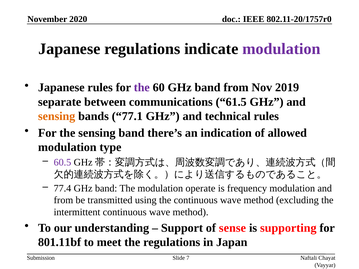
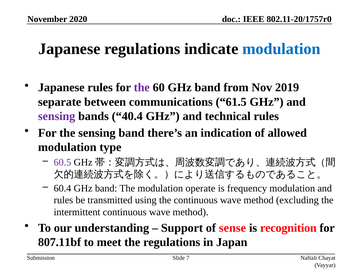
modulation at (281, 49) colour: purple -> blue
sensing at (57, 116) colour: orange -> purple
77.1: 77.1 -> 40.4
77.4: 77.4 -> 60.4
from at (63, 200): from -> rules
supporting: supporting -> recognition
801.11bf: 801.11bf -> 807.11bf
